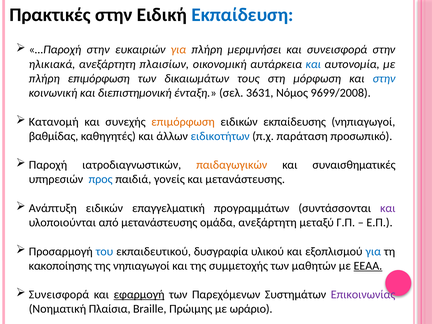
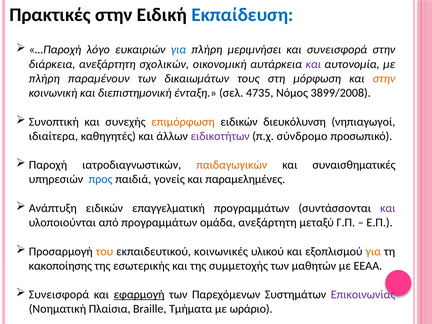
…Παροχή στην: στην -> λόγο
για at (178, 50) colour: orange -> blue
ηλικιακά: ηλικιακά -> διάρκεια
πλαισίων: πλαισίων -> σχολικών
και at (313, 64) colour: blue -> purple
πλήρη επιμόρφωση: επιμόρφωση -> παραμένουν
στην at (384, 79) colour: blue -> orange
3631: 3631 -> 4735
9699/2008: 9699/2008 -> 3899/2008
Κατανομή: Κατανομή -> Συνοπτική
εκπαίδευσης: εκπαίδευσης -> διευκόλυνση
βαθμίδας: βαθμίδας -> ιδιαίτερα
ειδικοτήτων colour: blue -> purple
παράταση: παράταση -> σύνδρομο
και μετανάστευσης: μετανάστευσης -> παραμελημένες
από μετανάστευσης: μετανάστευσης -> προγραμμάτων
του colour: blue -> orange
δυσγραφία: δυσγραφία -> κοινωνικές
για at (373, 251) colour: blue -> orange
της νηπιαγωγοί: νηπιαγωγοί -> εσωτερικής
ΕΕΑΑ underline: present -> none
Πρώιμης: Πρώιμης -> Τμήματα
